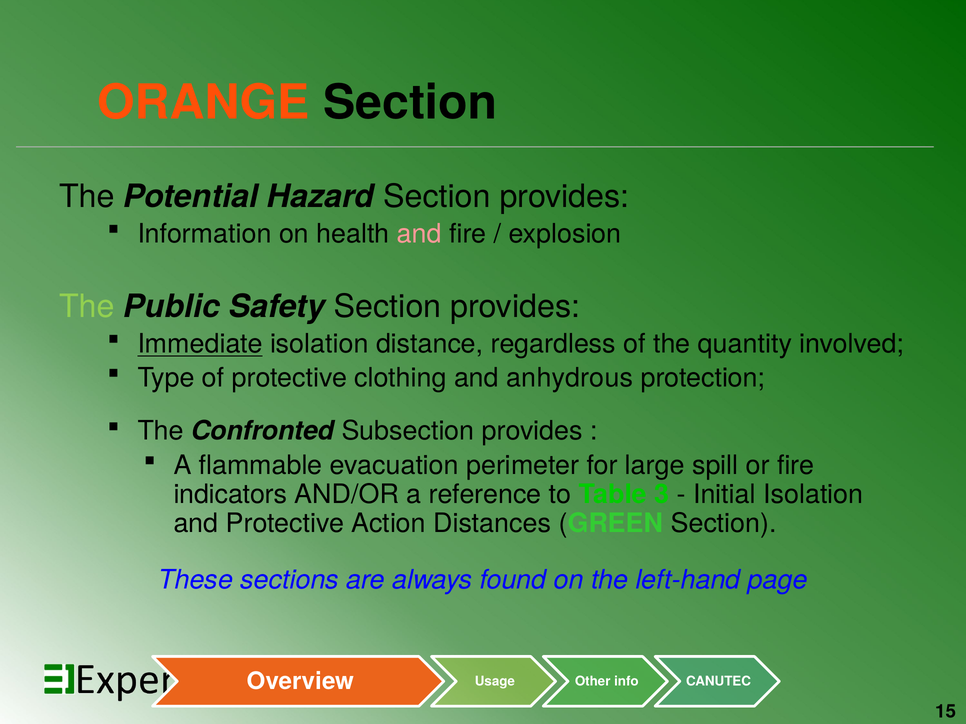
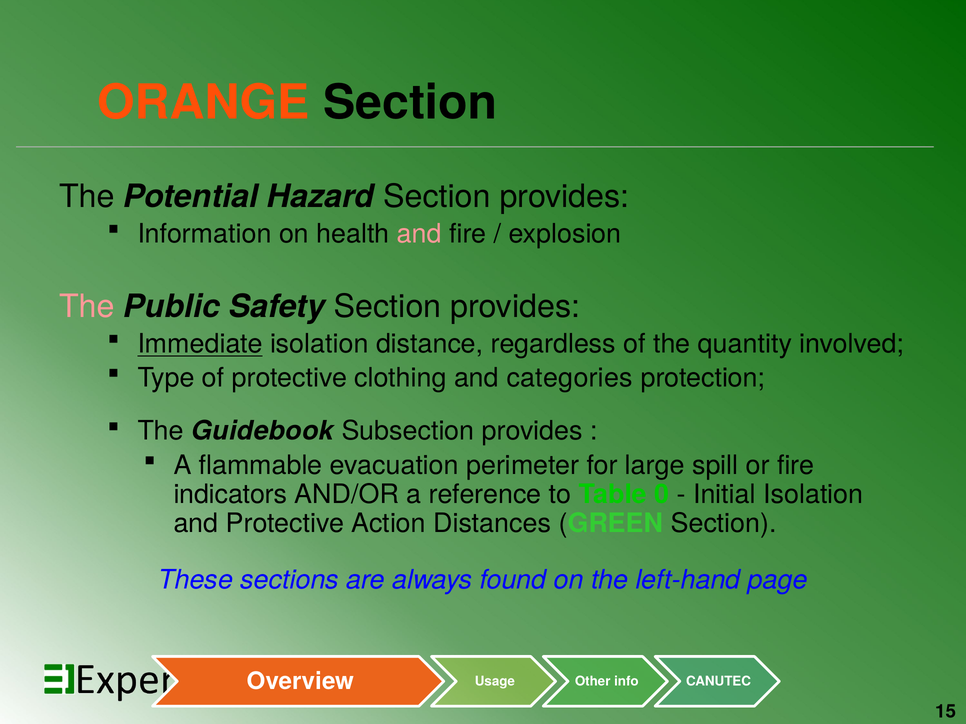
The at (87, 307) colour: light green -> pink
anhydrous: anhydrous -> categories
Confronted: Confronted -> Guidebook
3: 3 -> 0
